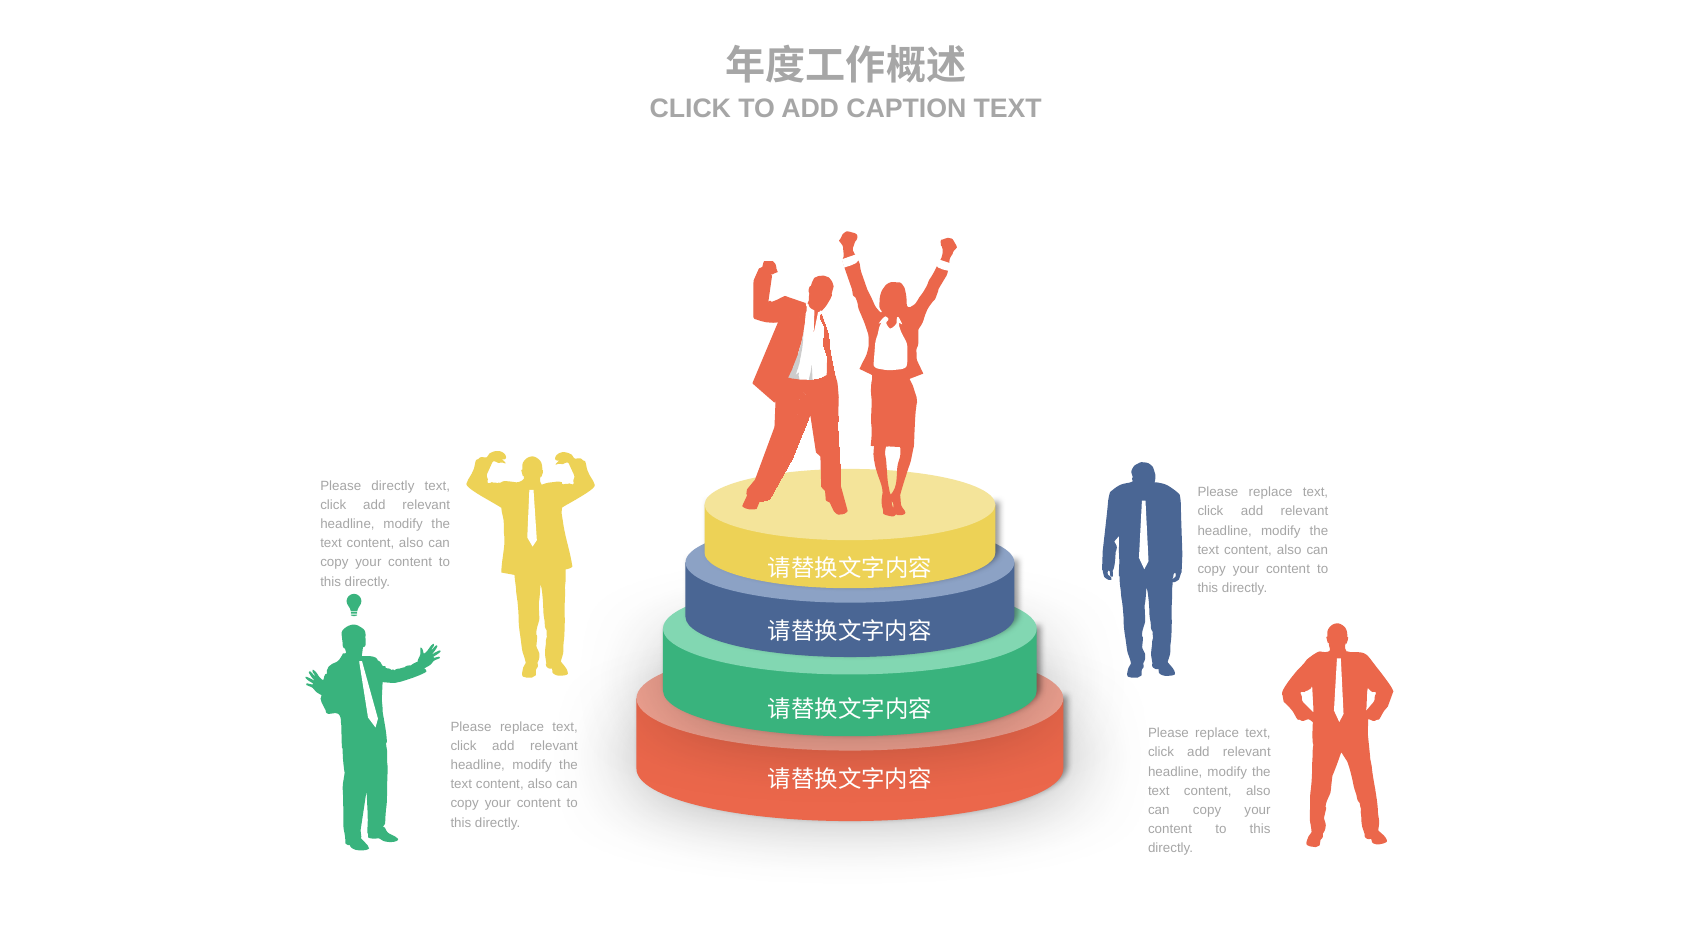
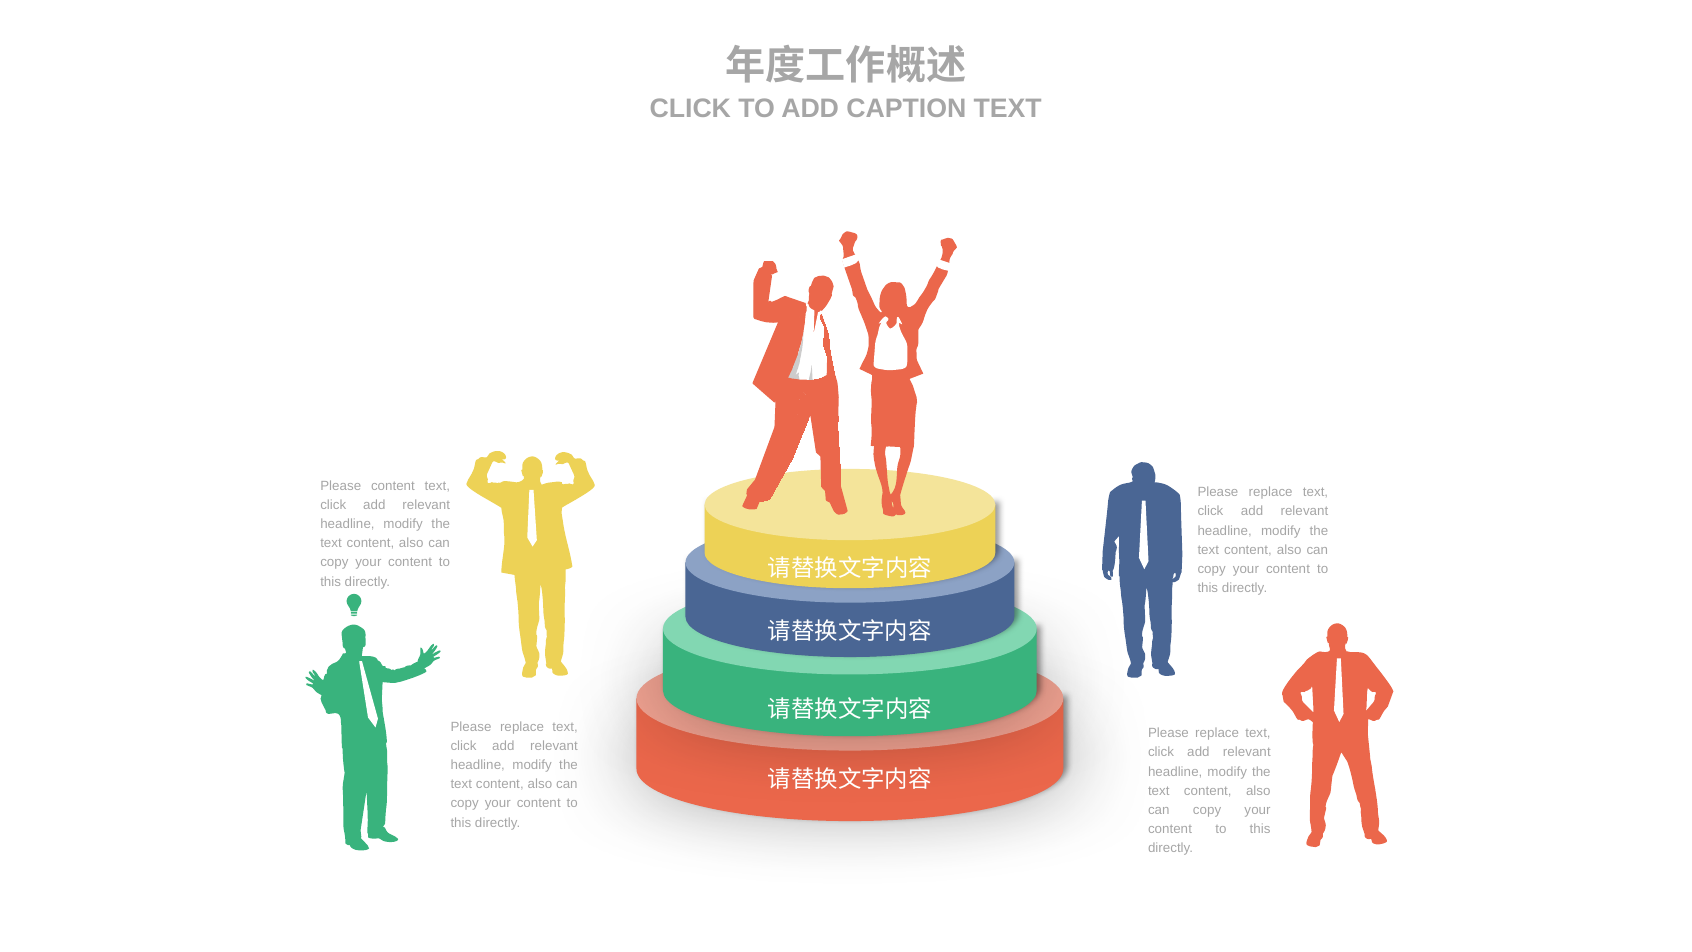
Please directly: directly -> content
